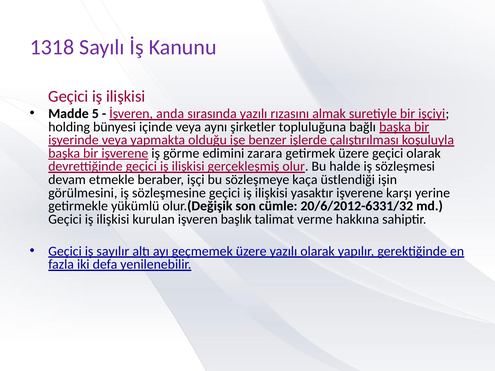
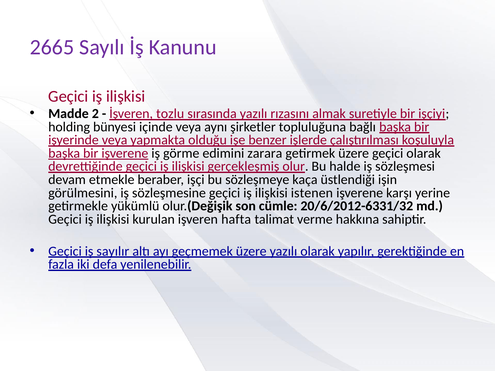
1318: 1318 -> 2665
5: 5 -> 2
anda: anda -> tozlu
yasaktır: yasaktır -> istenen
başlık: başlık -> hafta
